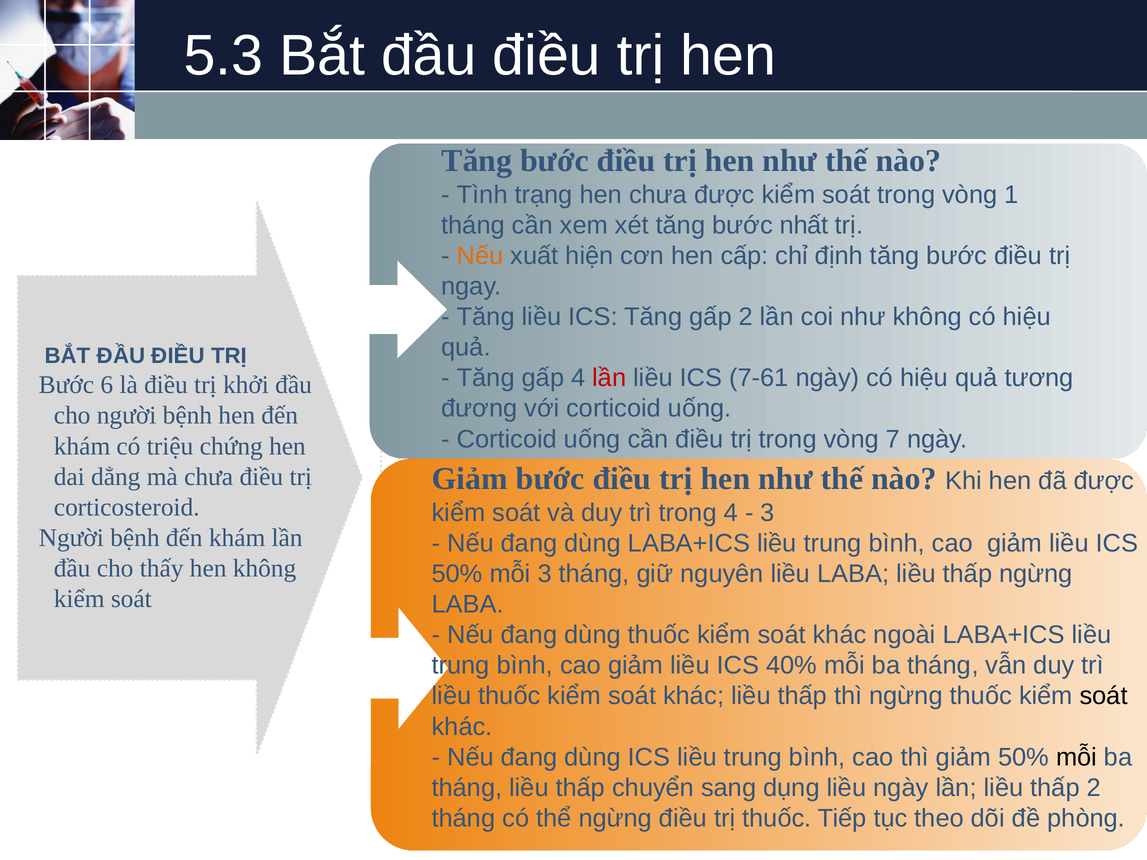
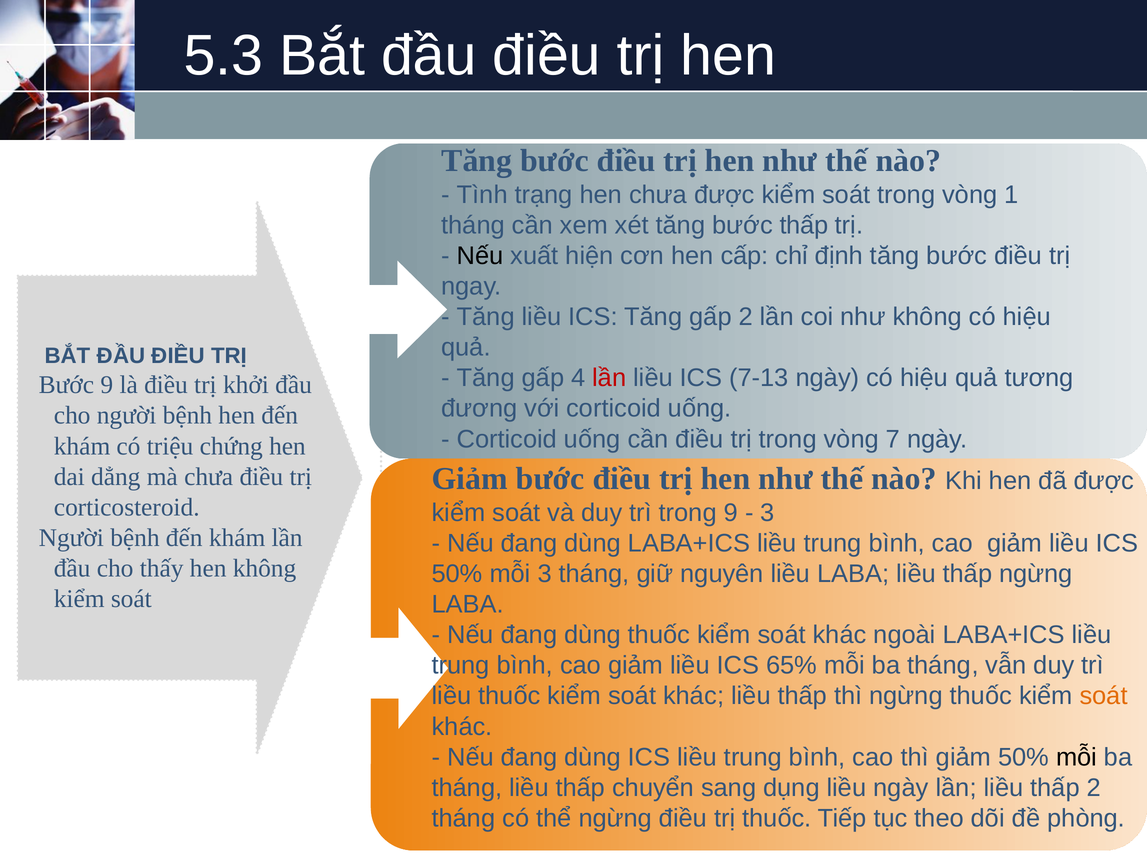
bước nhất: nhất -> thấp
Nếu at (480, 256) colour: orange -> black
7-61: 7-61 -> 7-13
Bước 6: 6 -> 9
trong 4: 4 -> 9
40%: 40% -> 65%
soát at (1104, 696) colour: black -> orange
